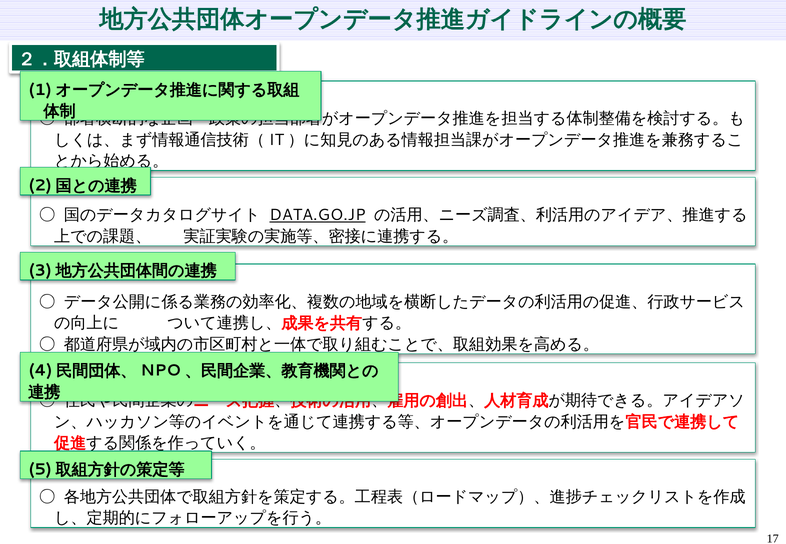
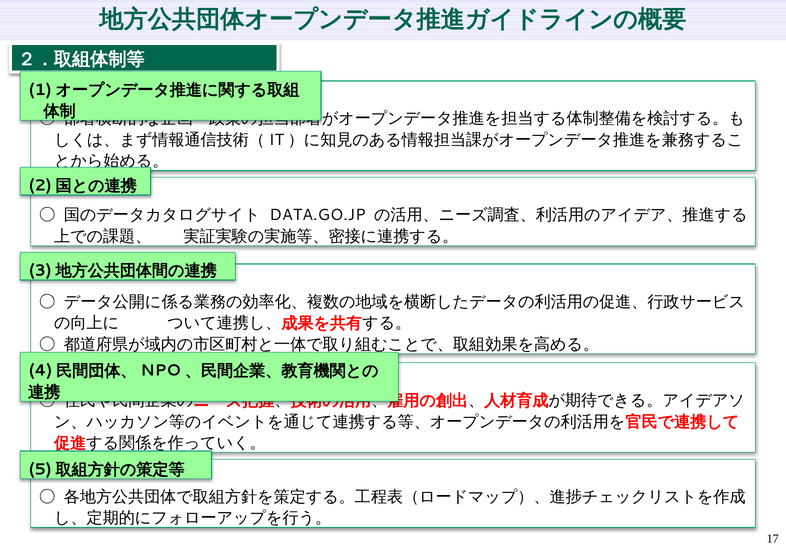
DATA.GO.JP underline: present -> none
